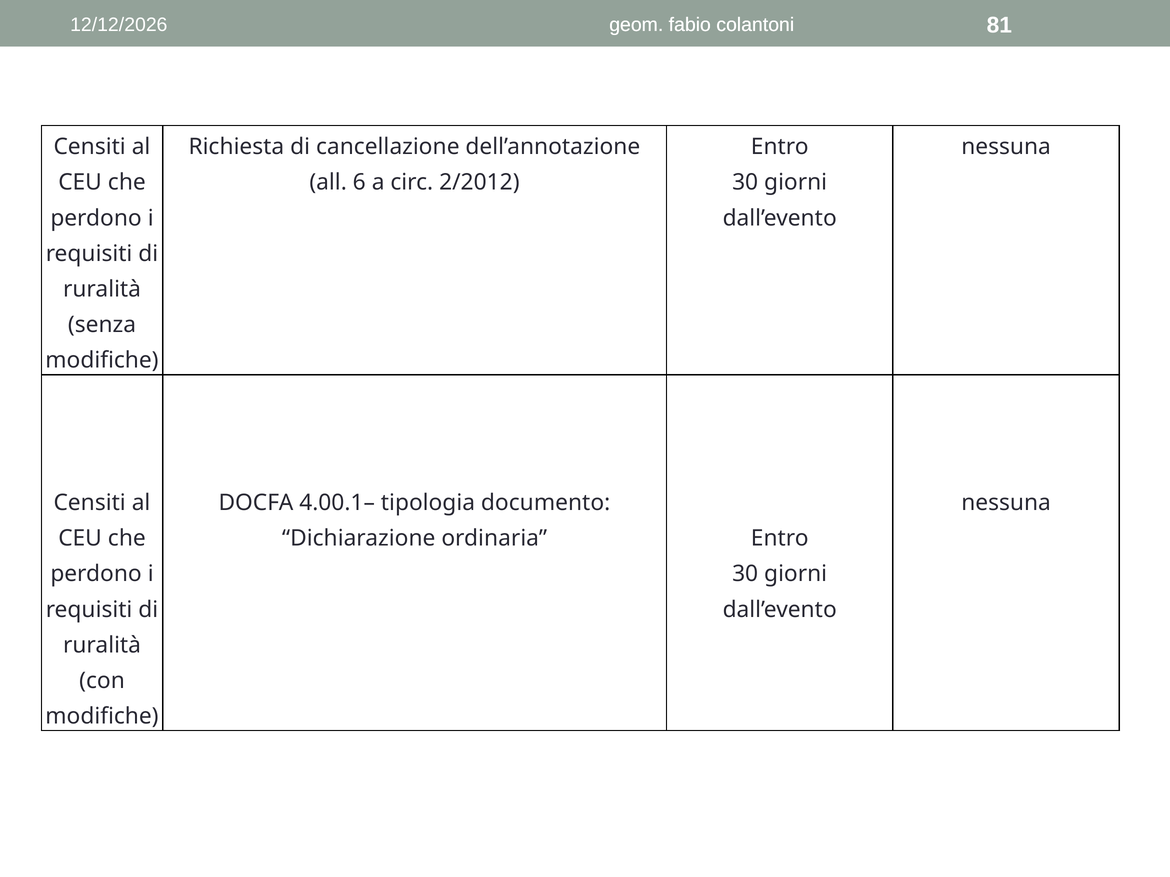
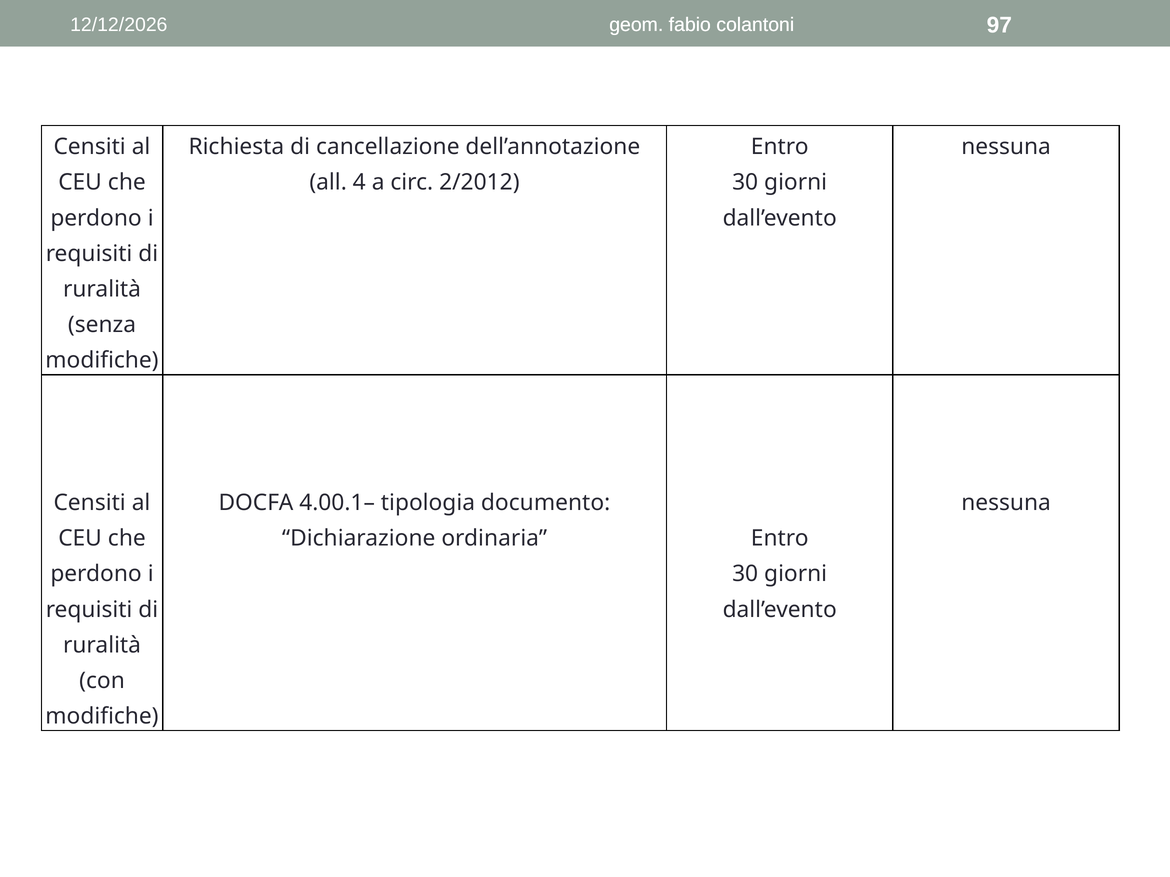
81: 81 -> 97
6: 6 -> 4
